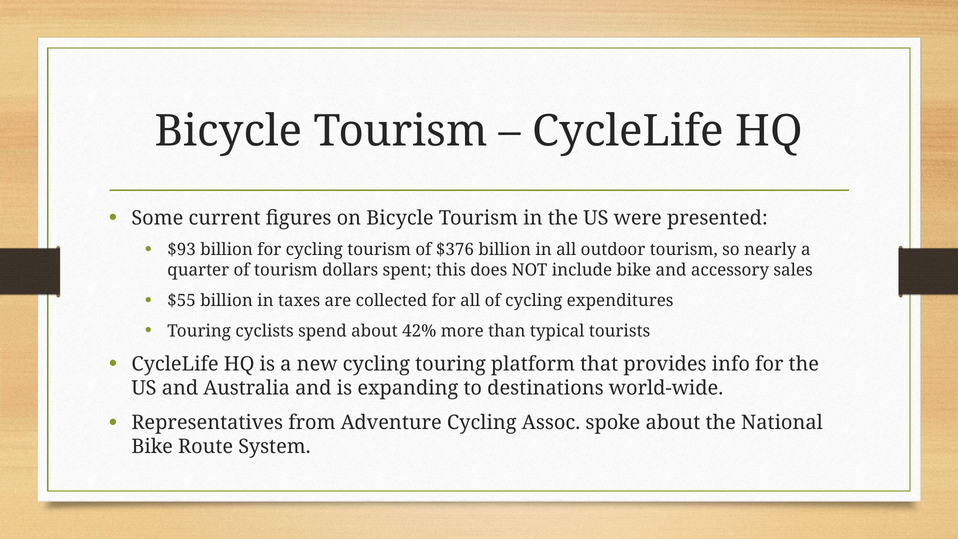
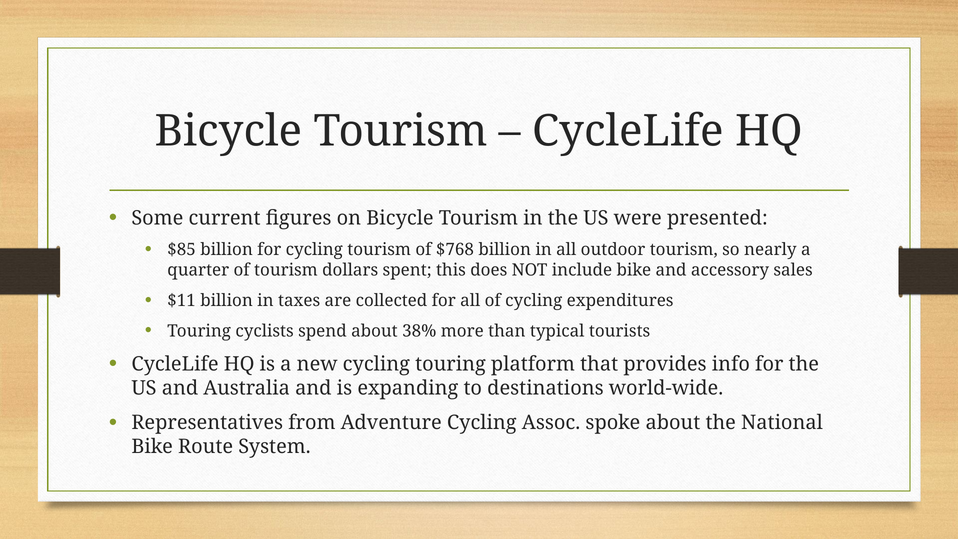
$93: $93 -> $85
$376: $376 -> $768
$55: $55 -> $11
42%: 42% -> 38%
